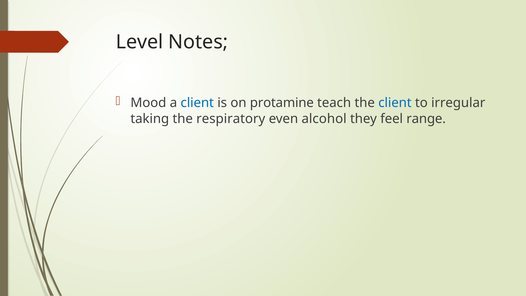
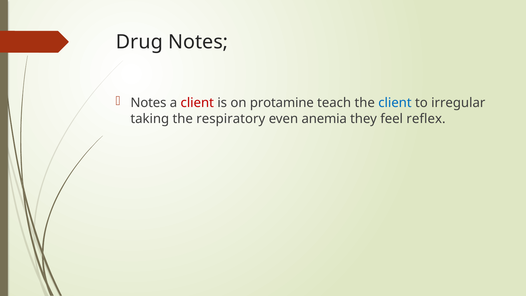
Level: Level -> Drug
Mood at (148, 103): Mood -> Notes
client at (197, 103) colour: blue -> red
alcohol: alcohol -> anemia
range: range -> reflex
